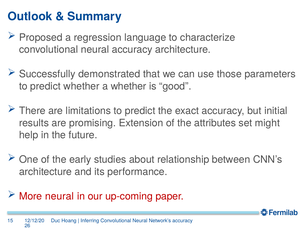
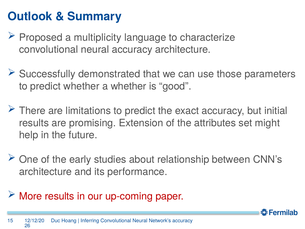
regression: regression -> multiplicity
More neural: neural -> results
